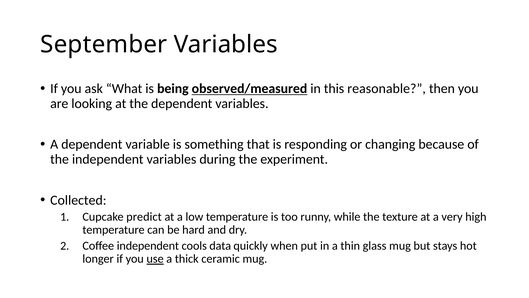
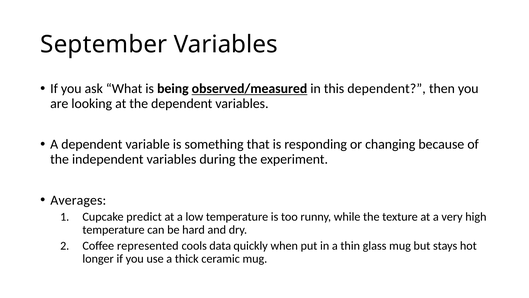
this reasonable: reasonable -> dependent
Collected: Collected -> Averages
Coffee independent: independent -> represented
use underline: present -> none
